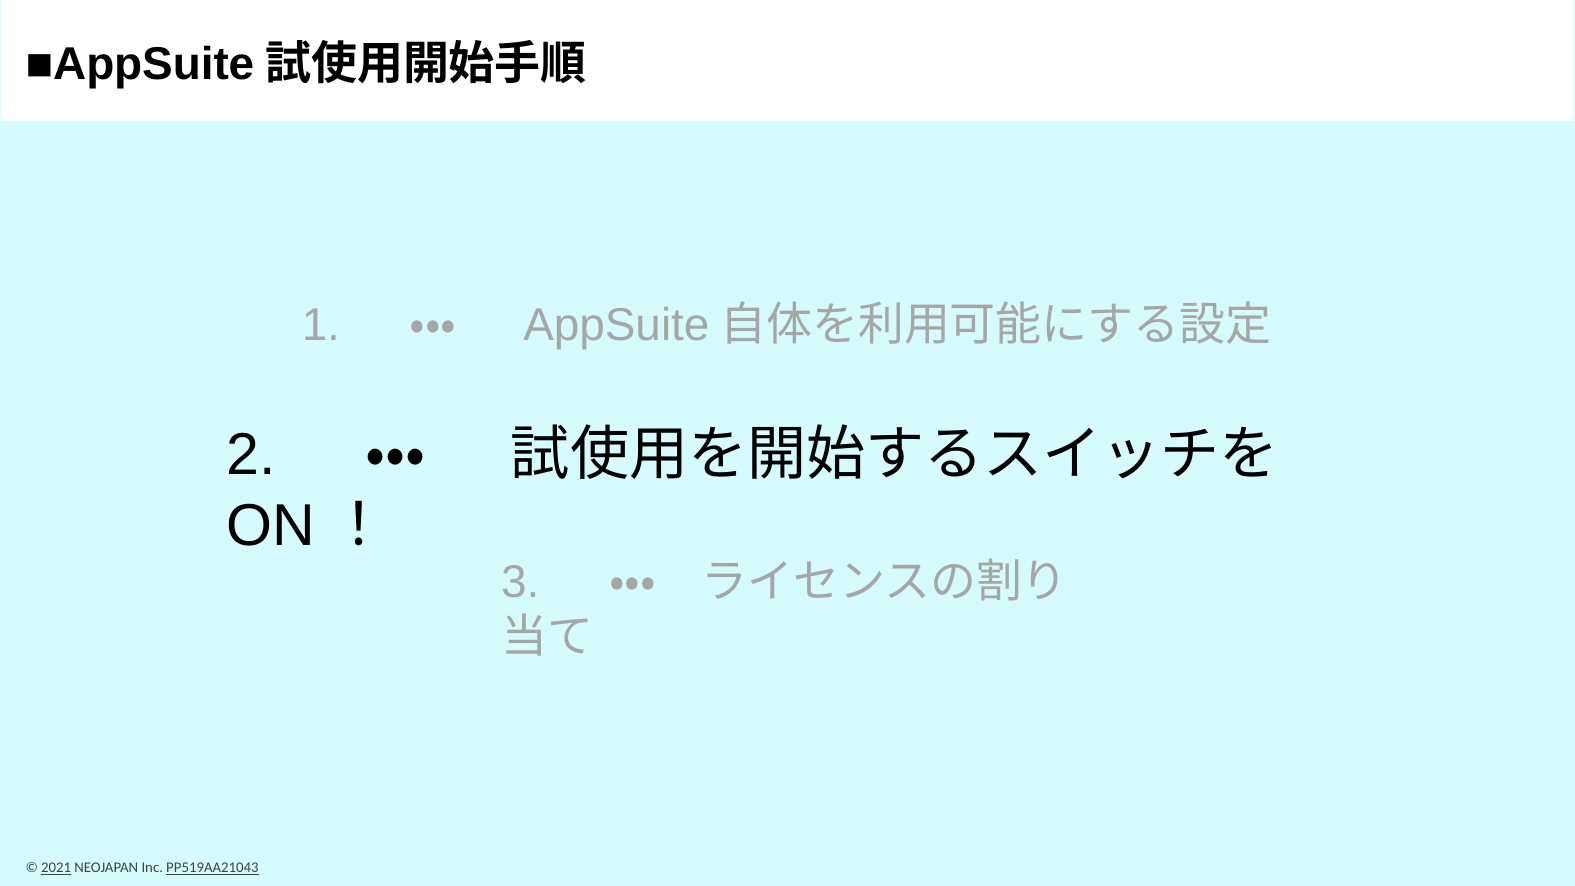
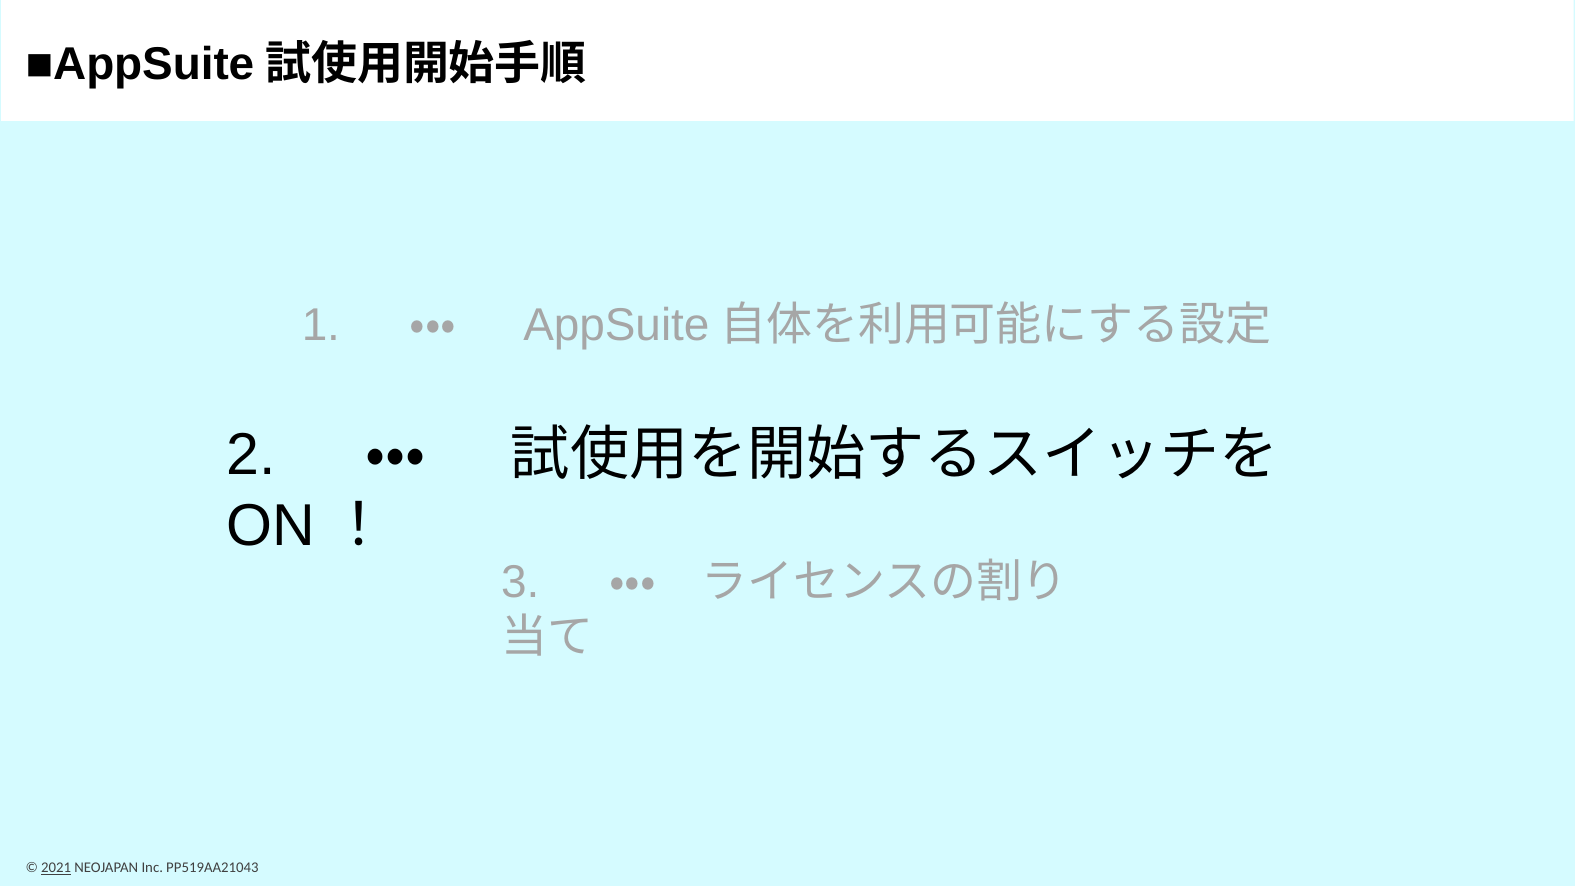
PP519AA21043 underline: present -> none
